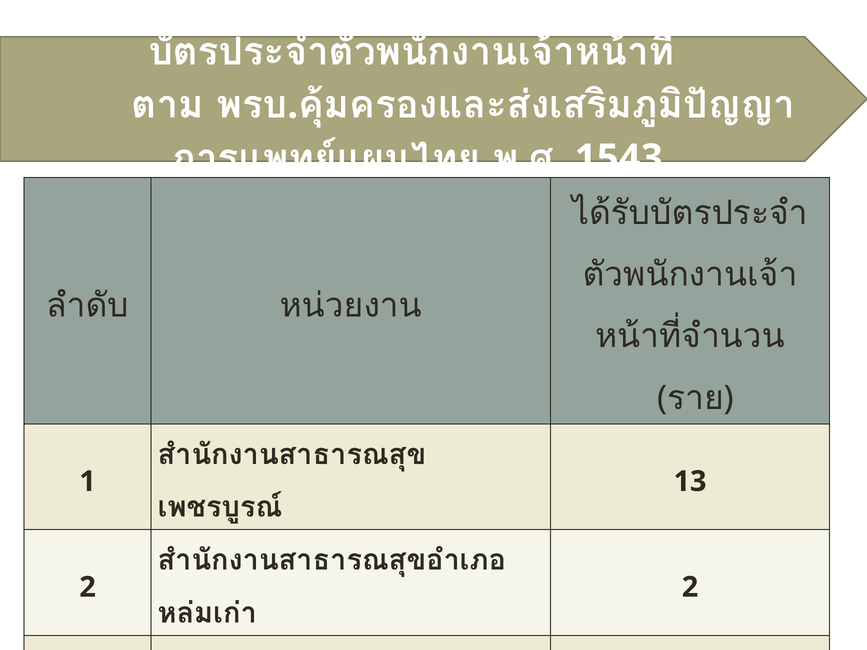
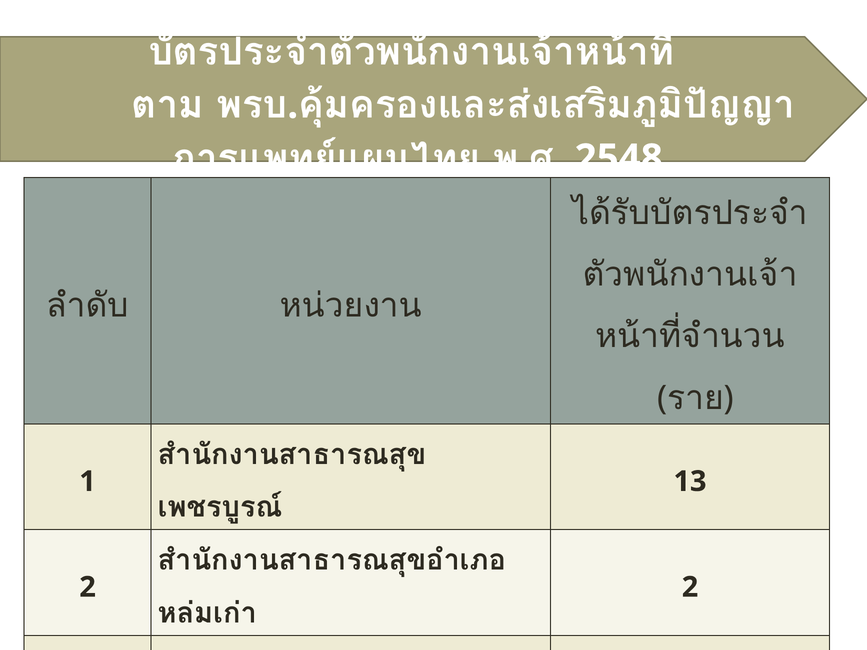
1543: 1543 -> 2548
